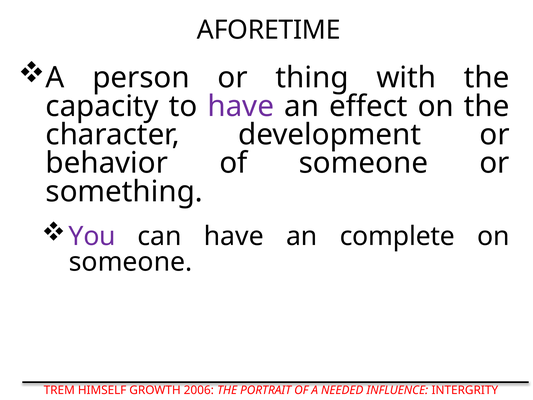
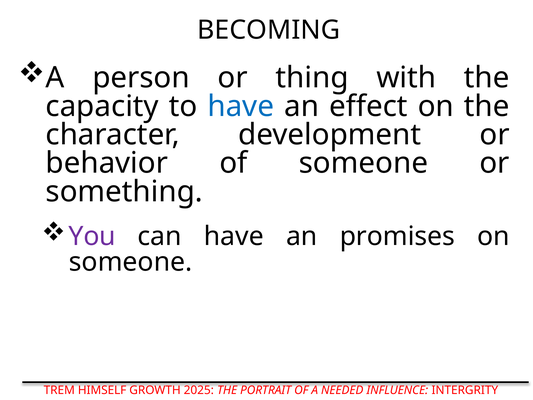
AFORETIME: AFORETIME -> BECOMING
have at (241, 106) colour: purple -> blue
complete: complete -> promises
2006: 2006 -> 2025
